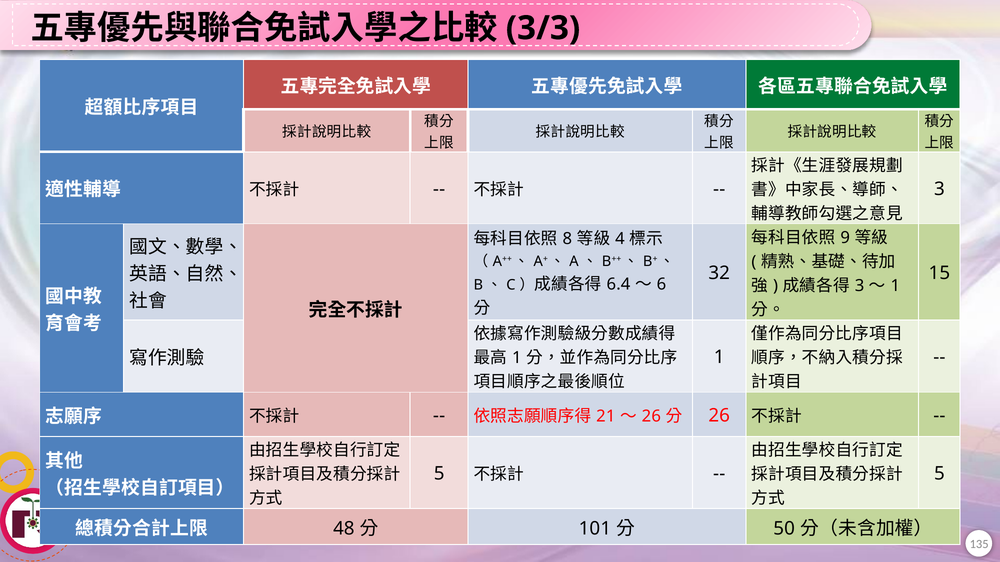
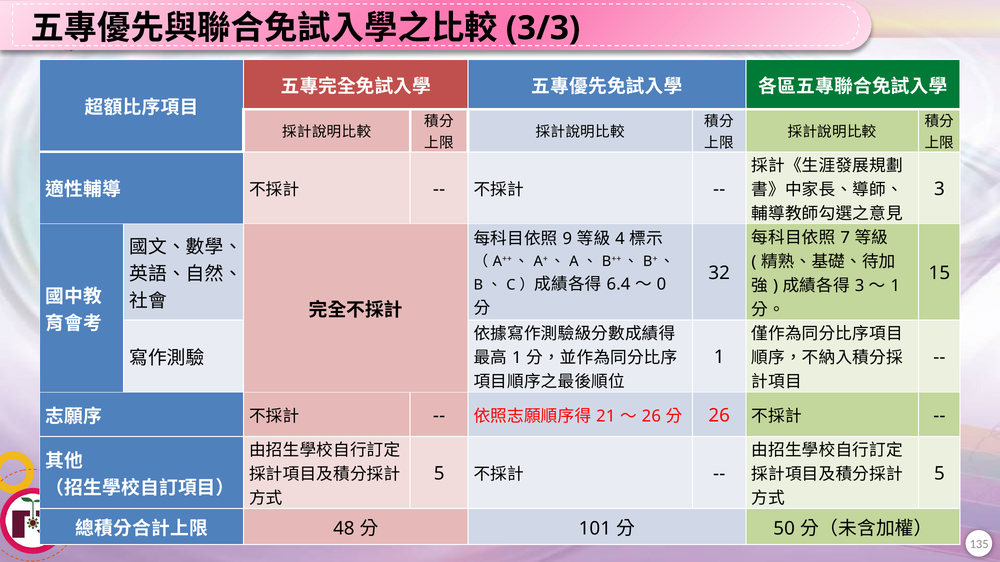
9: 9 -> 7
8: 8 -> 9
6: 6 -> 0
